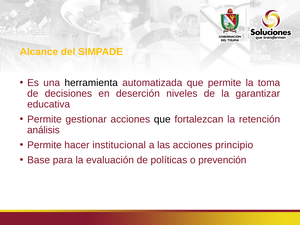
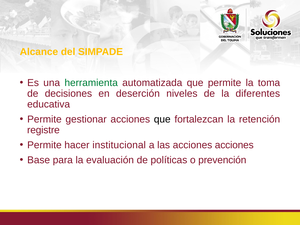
herramienta colour: black -> green
garantizar: garantizar -> diferentes
análisis: análisis -> registre
acciones principio: principio -> acciones
